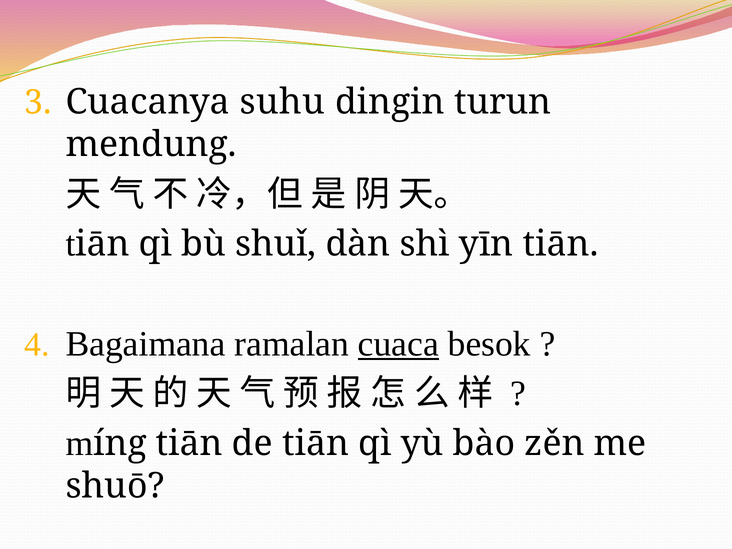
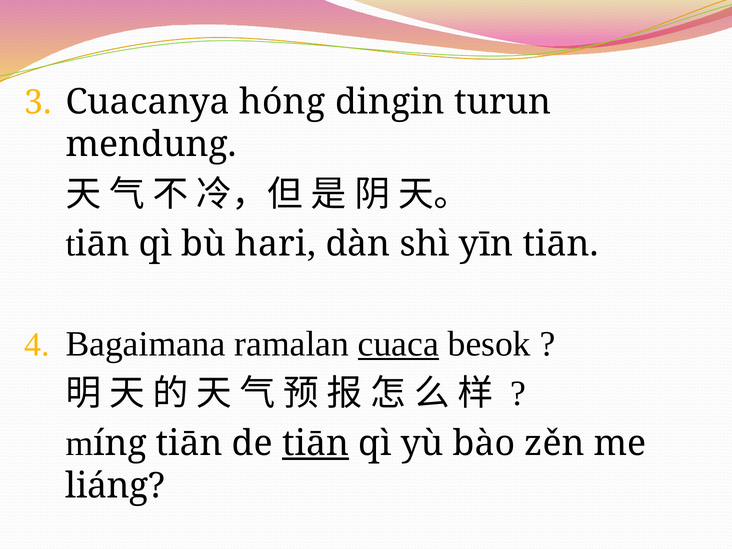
suhu: suhu -> hóng
shuǐ: shuǐ -> hari
tiān at (316, 443) underline: none -> present
shuō: shuō -> liáng
